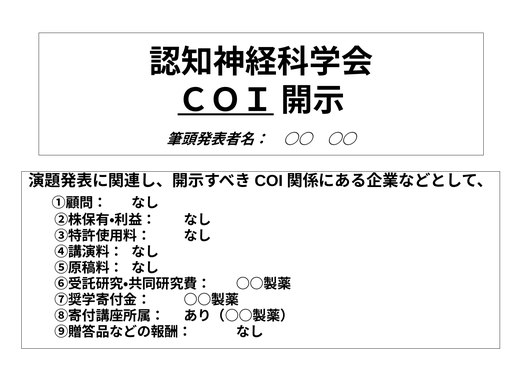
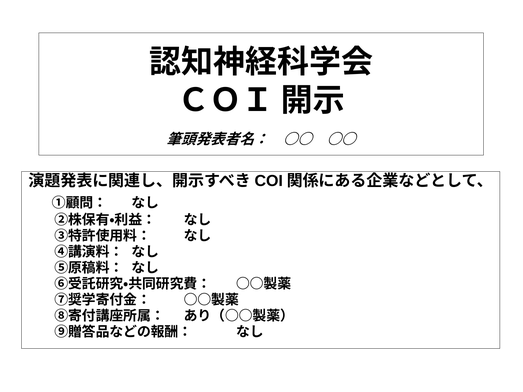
ＣＯＩ underline: present -> none
